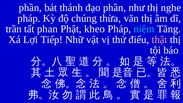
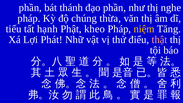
trần: trần -> tiếu
phan: phan -> hạnh
niệm colour: light blue -> yellow
Tiếp: Tiếp -> Phát
